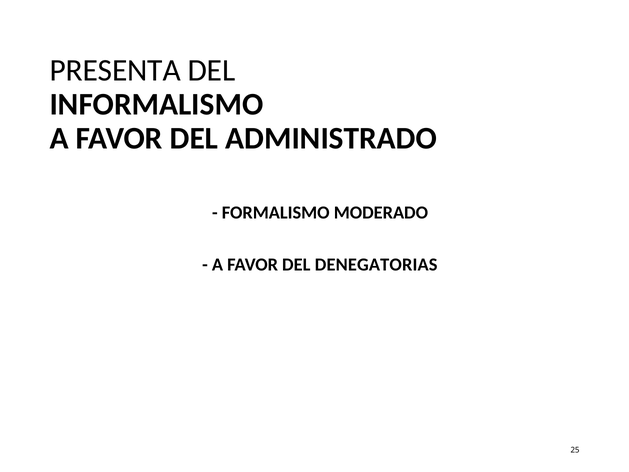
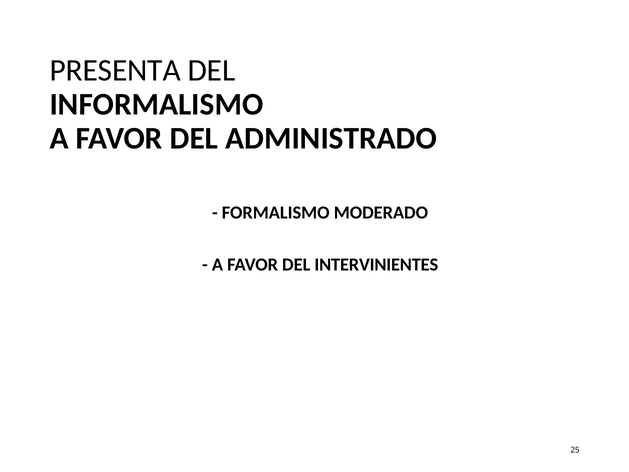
DENEGATORIAS: DENEGATORIAS -> INTERVINIENTES
